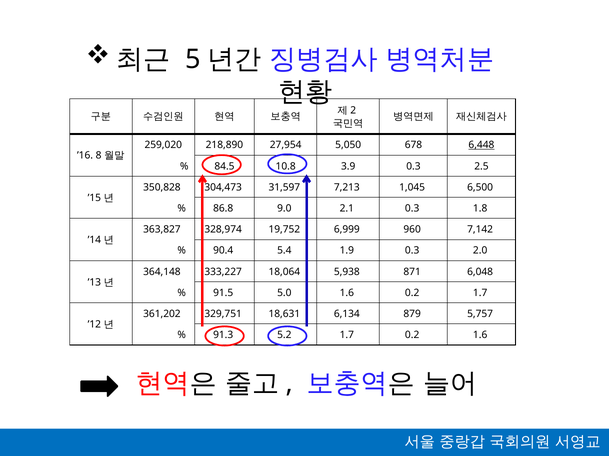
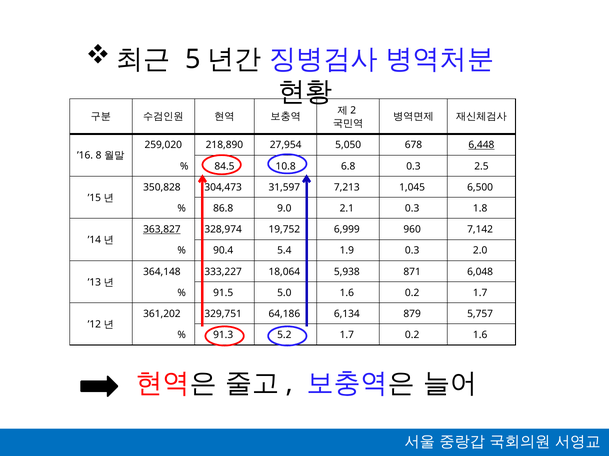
3.9: 3.9 -> 6.8
363,827 underline: none -> present
18,631: 18,631 -> 64,186
